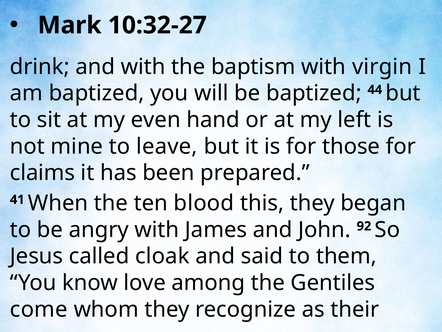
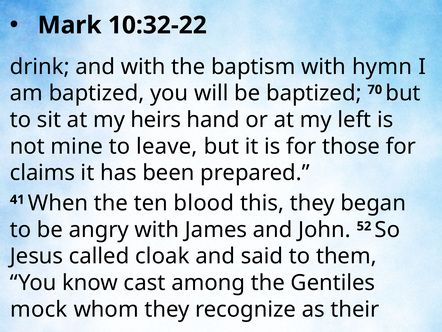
10:32-27: 10:32-27 -> 10:32-22
virgin: virgin -> hymn
44: 44 -> 70
even: even -> heirs
92: 92 -> 52
love: love -> cast
come: come -> mock
